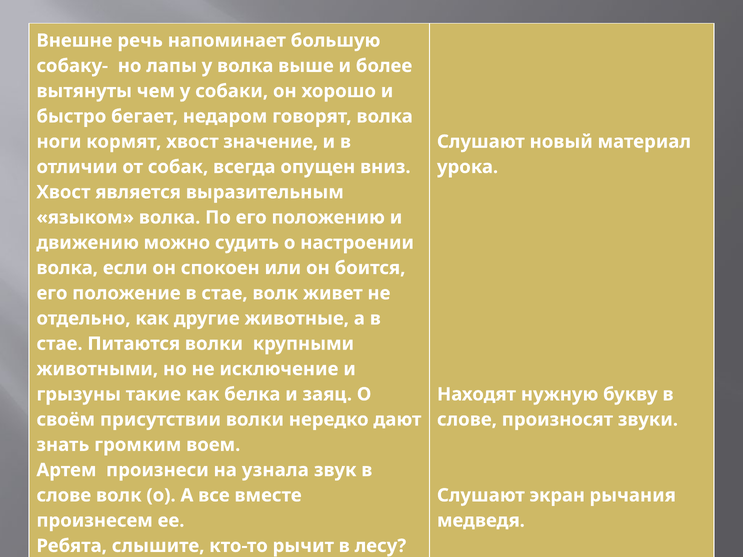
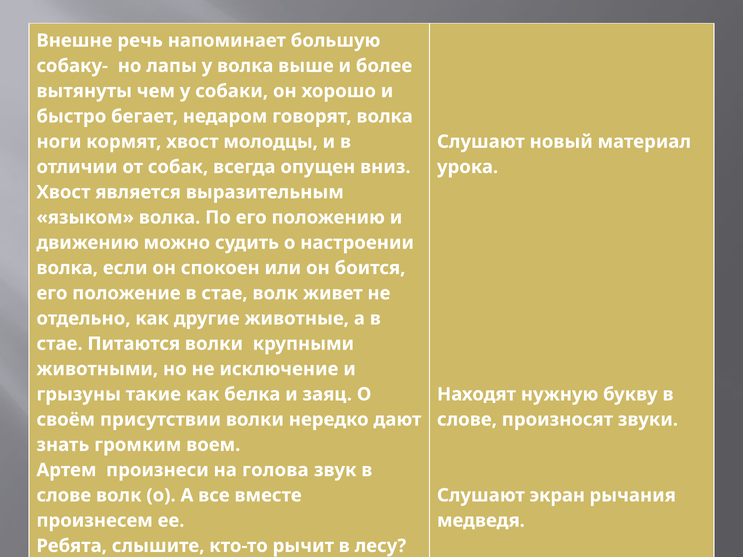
значение: значение -> молодцы
узнала: узнала -> голова
